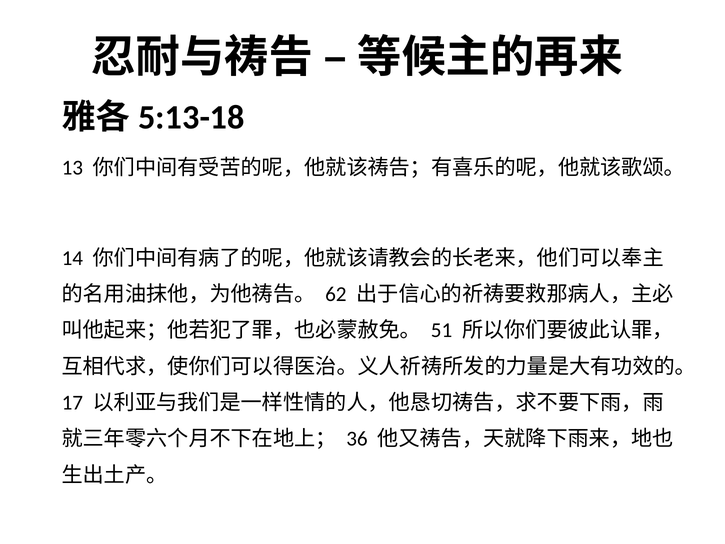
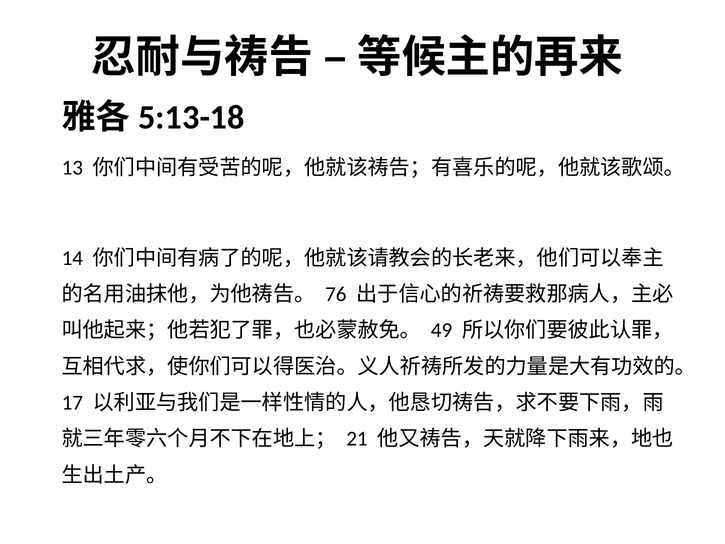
62: 62 -> 76
51: 51 -> 49
36: 36 -> 21
